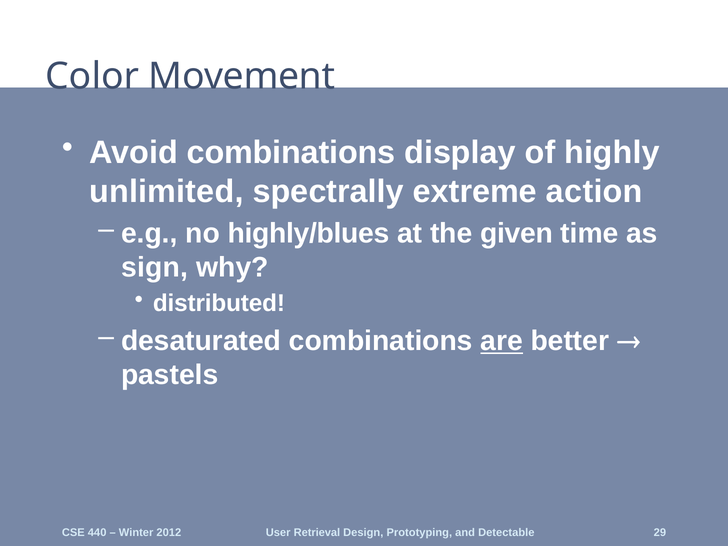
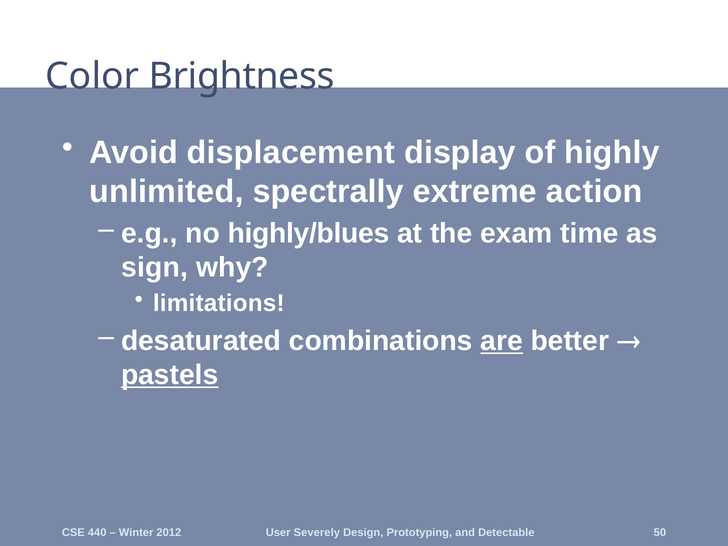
Movement: Movement -> Brightness
Avoid combinations: combinations -> displacement
given: given -> exam
distributed: distributed -> limitations
pastels underline: none -> present
Retrieval: Retrieval -> Severely
29: 29 -> 50
